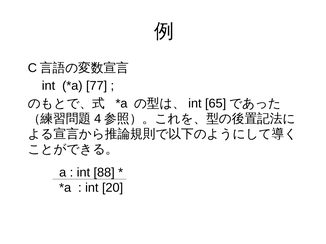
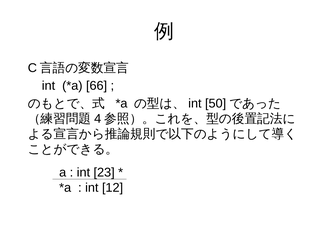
77: 77 -> 66
65: 65 -> 50
88: 88 -> 23
20: 20 -> 12
